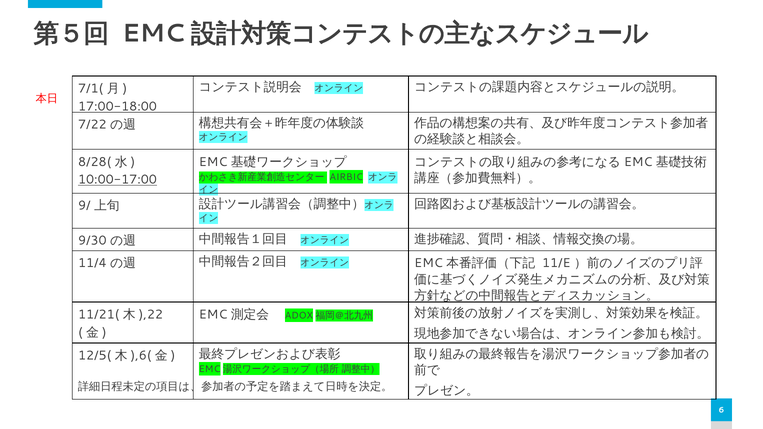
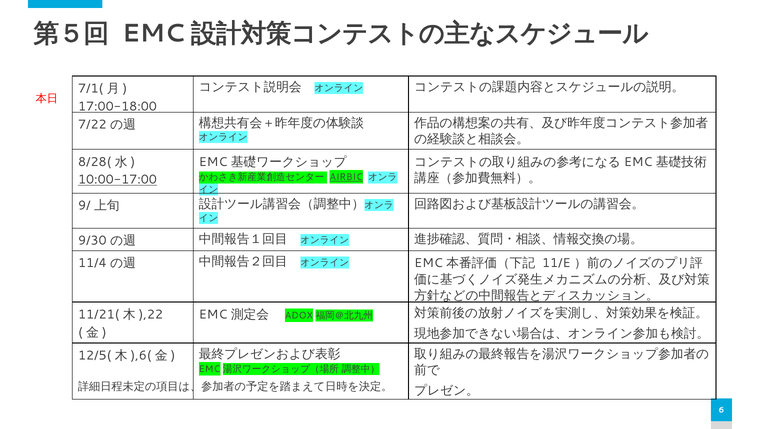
AIRBIC underline: none -> present
